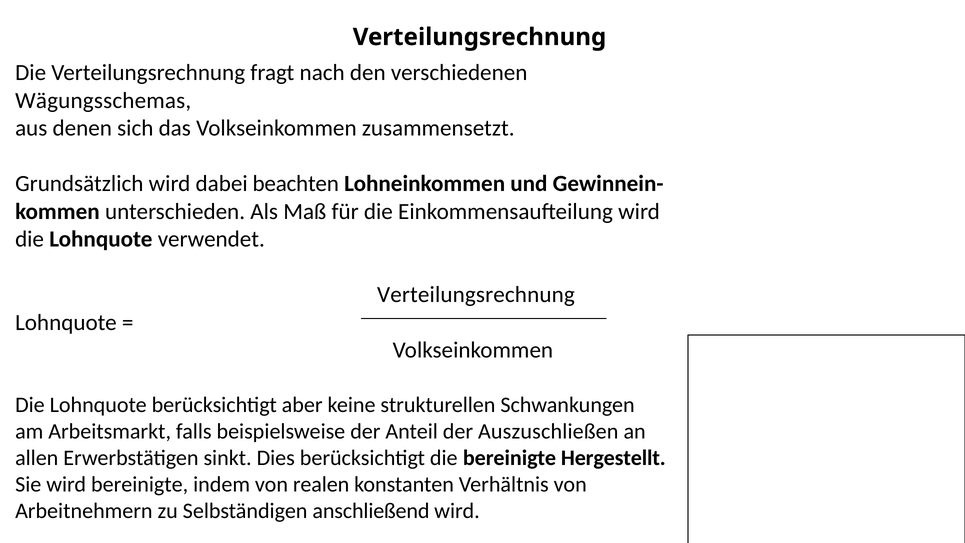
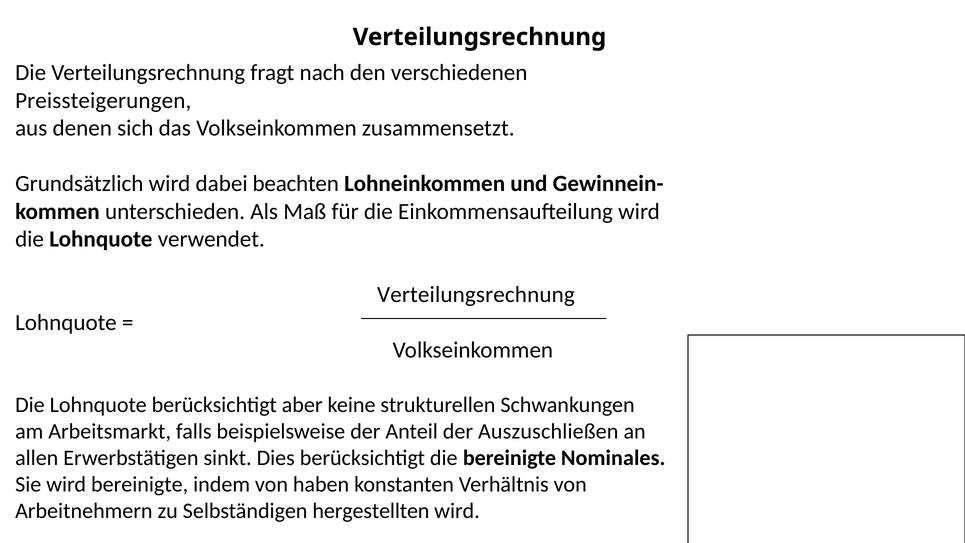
Wägungsschemas: Wägungsschemas -> Preissteigerungen
Hergestellt: Hergestellt -> Nominales
realen: realen -> haben
anschließend: anschließend -> hergestellten
